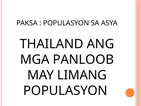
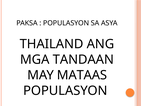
PANLOOB: PANLOOB -> TANDAAN
LIMANG: LIMANG -> MATAAS
